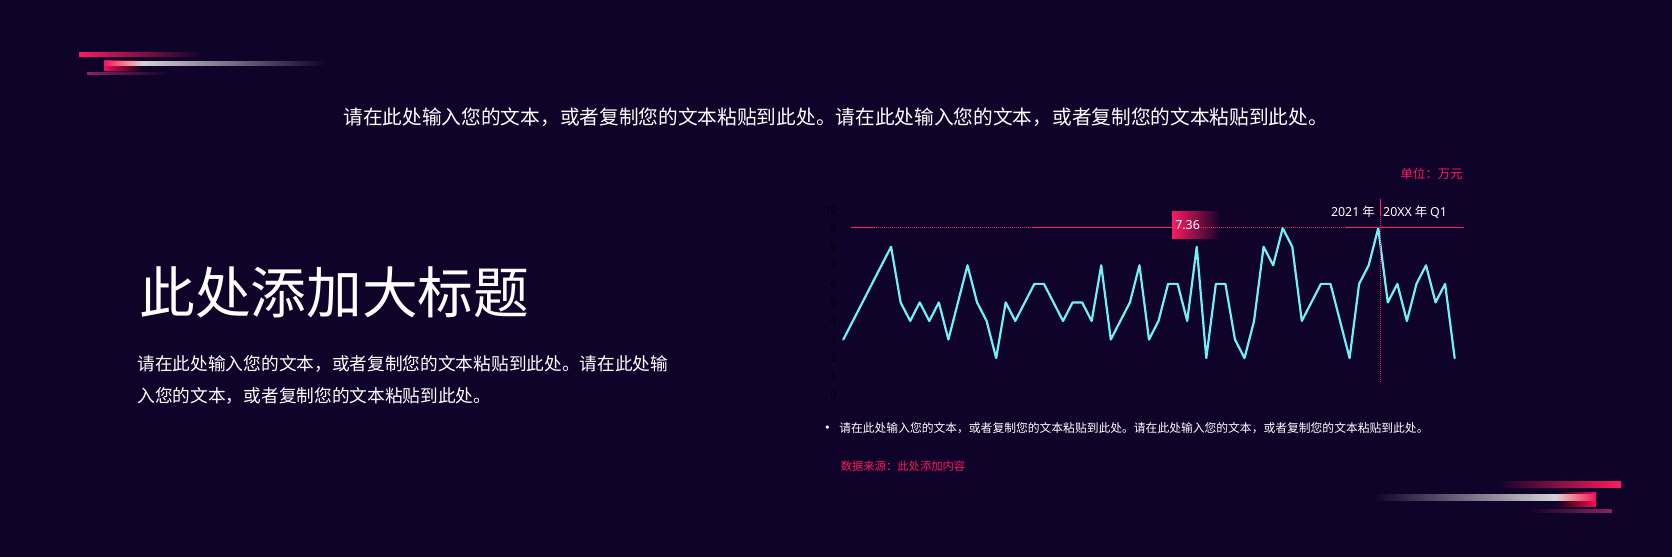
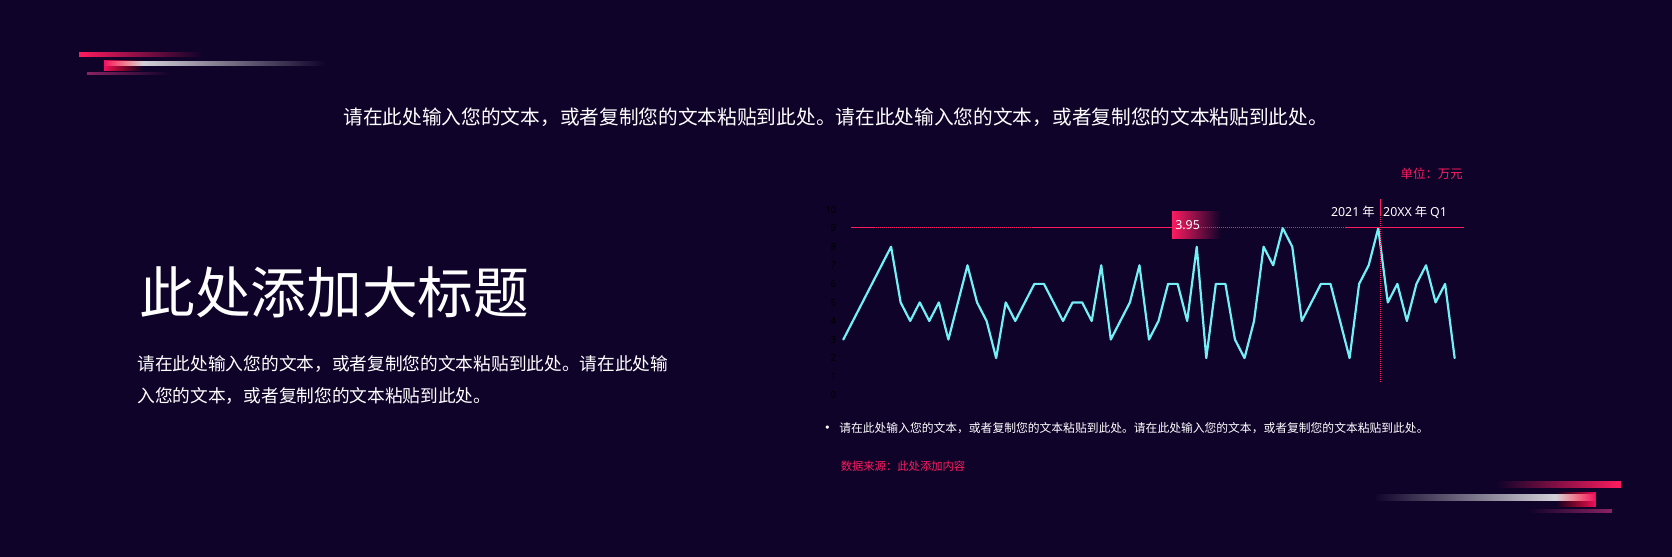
7.36: 7.36 -> 3.95
